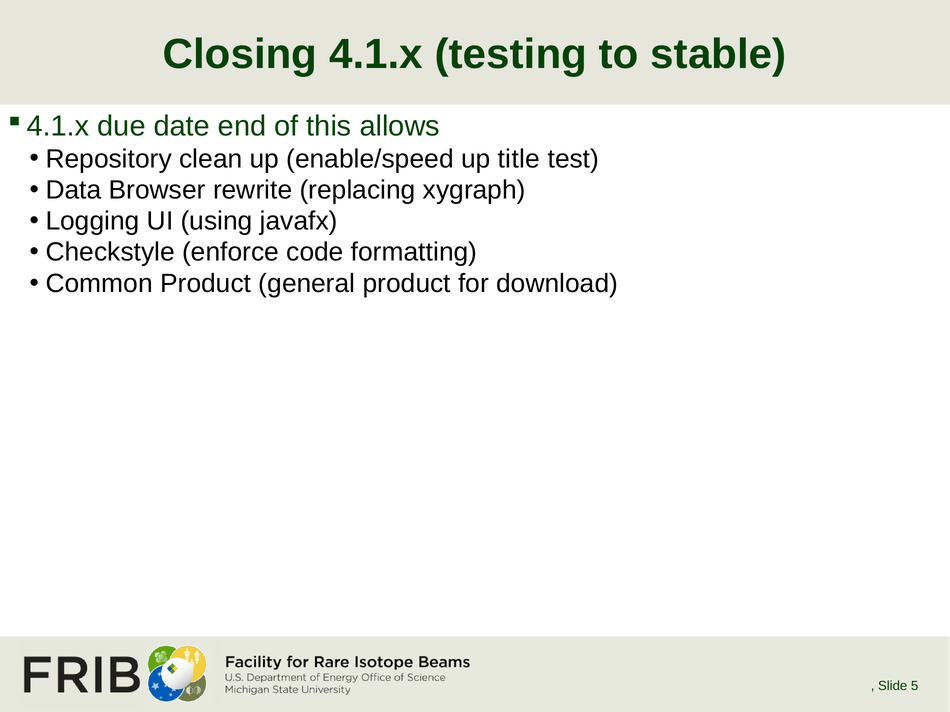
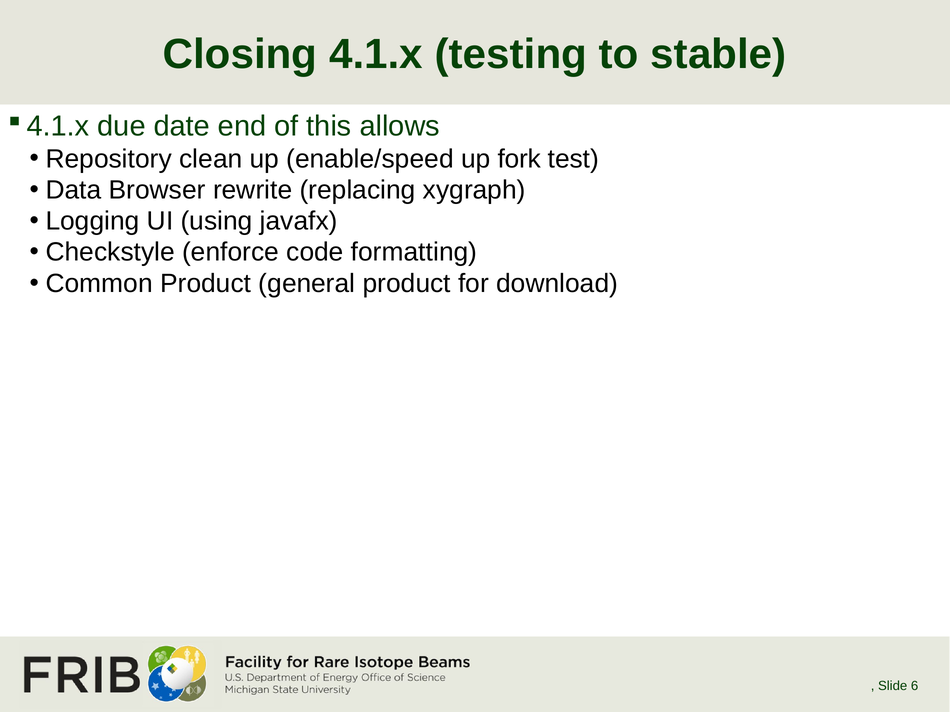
title: title -> fork
5: 5 -> 6
